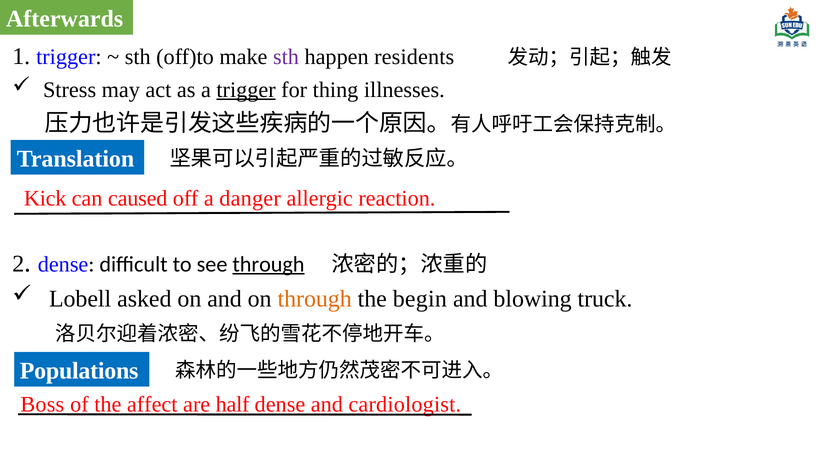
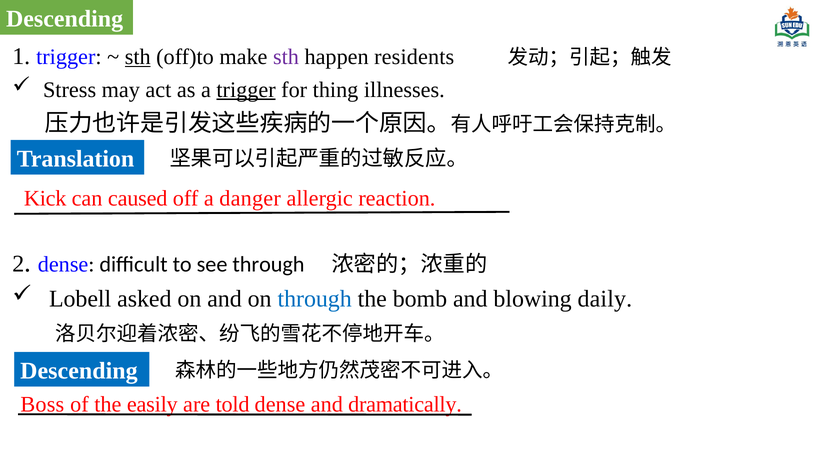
Afterwards at (65, 19): Afterwards -> Descending
sth at (138, 57) underline: none -> present
through at (268, 264) underline: present -> none
through at (315, 299) colour: orange -> blue
begin: begin -> bomb
truck: truck -> daily
Populations at (79, 371): Populations -> Descending
affect: affect -> easily
half: half -> told
cardiologist: cardiologist -> dramatically
